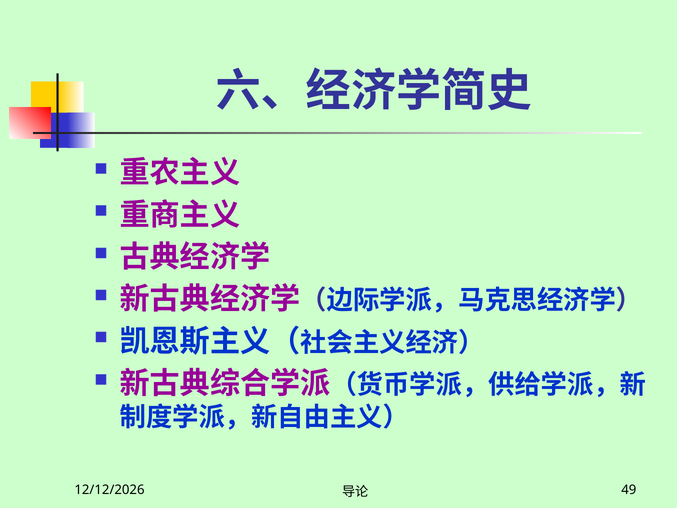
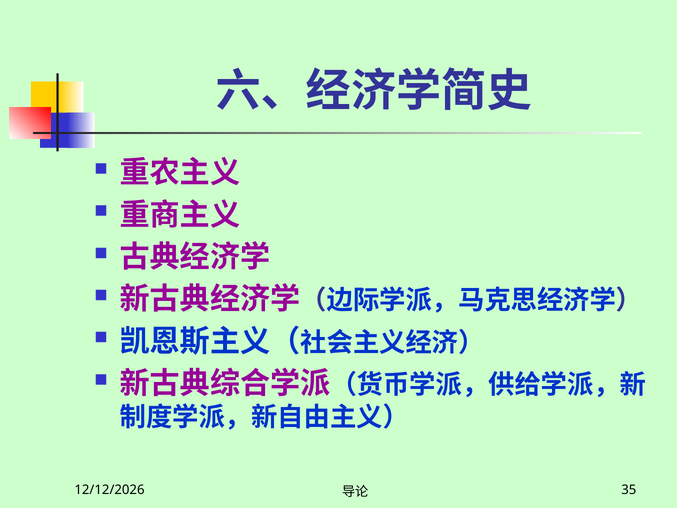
49: 49 -> 35
